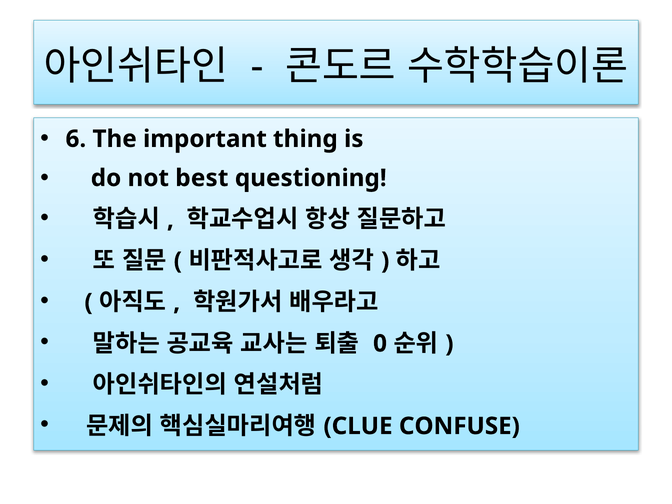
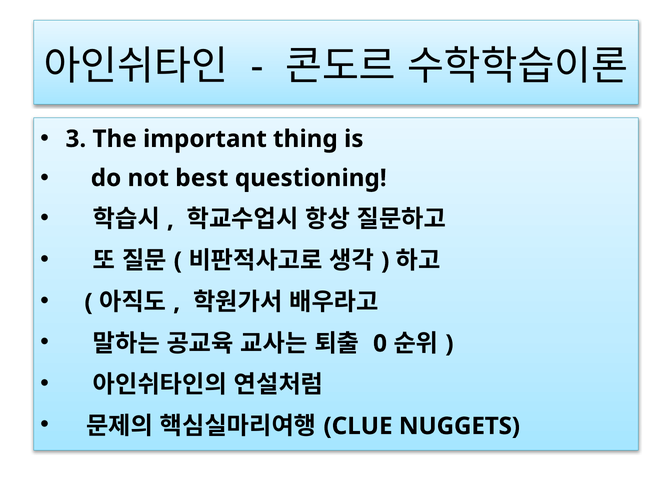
6: 6 -> 3
CONFUSE: CONFUSE -> NUGGETS
